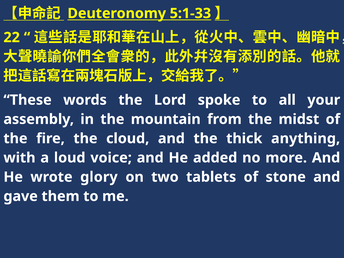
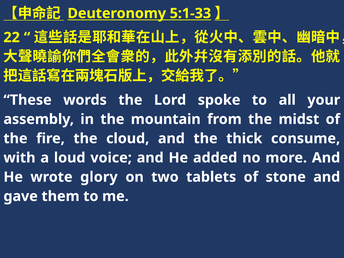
anything: anything -> consume
